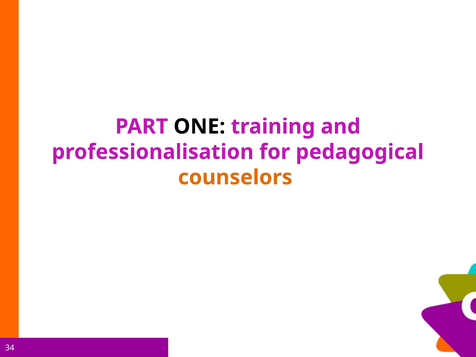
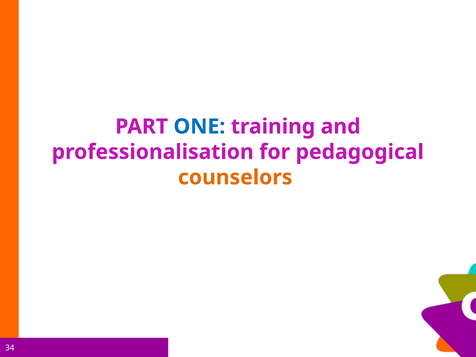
ONE colour: black -> blue
